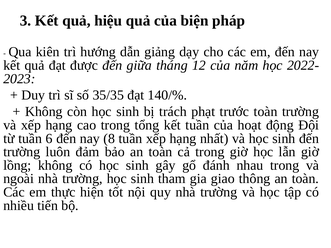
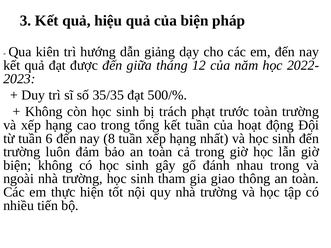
140/%: 140/% -> 500/%
lồng at (17, 165): lồng -> biện
